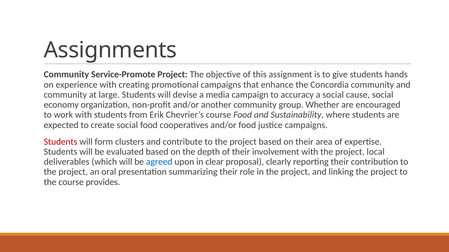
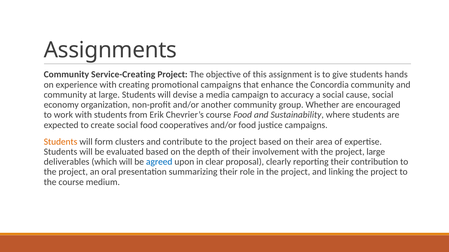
Service-Promote: Service-Promote -> Service-Creating
Students at (61, 142) colour: red -> orange
project local: local -> large
provides: provides -> medium
